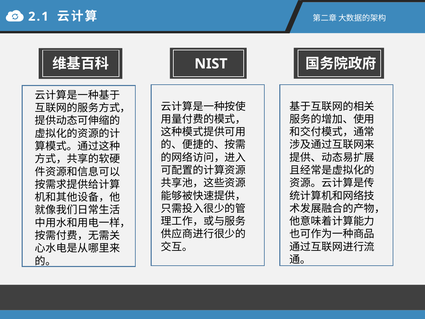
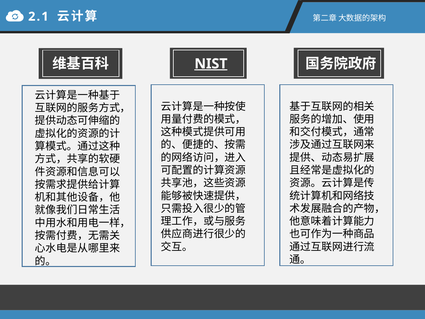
NIST underline: none -> present
